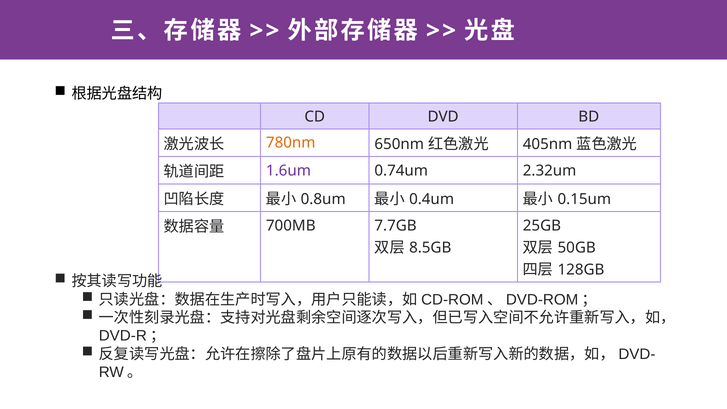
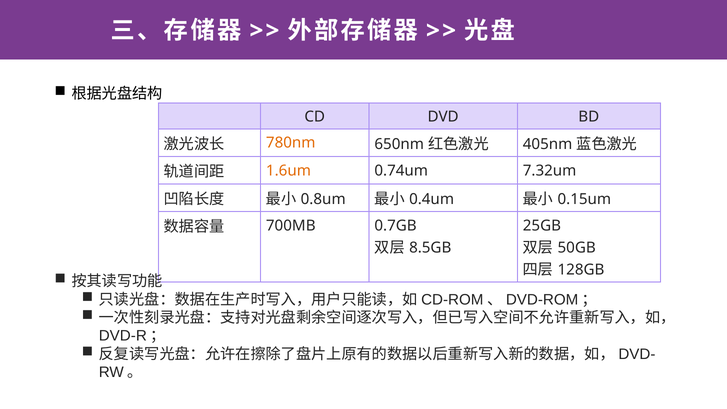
1.6um colour: purple -> orange
2.32um: 2.32um -> 7.32um
7.7GB: 7.7GB -> 0.7GB
